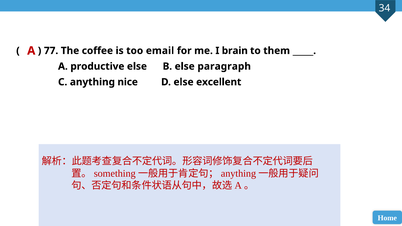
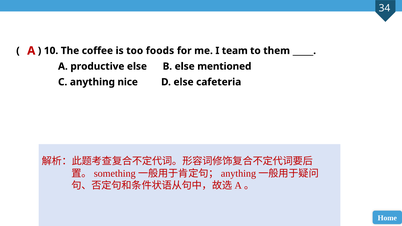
77: 77 -> 10
email: email -> foods
brain: brain -> team
paragraph: paragraph -> mentioned
excellent: excellent -> cafeteria
